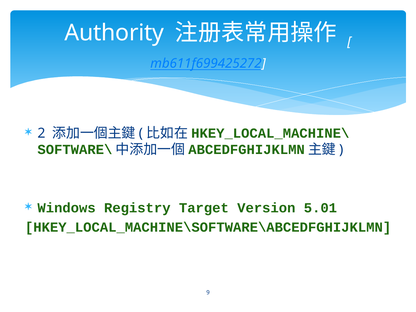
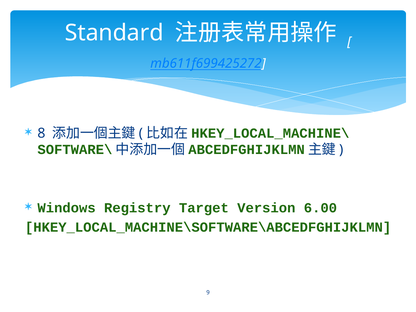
Authority: Authority -> Standard
2: 2 -> 8
5.01: 5.01 -> 6.00
